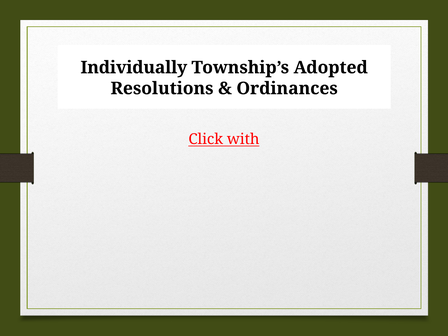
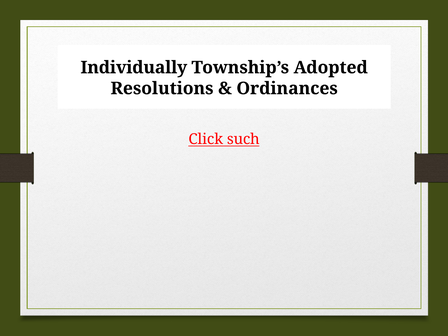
with: with -> such
